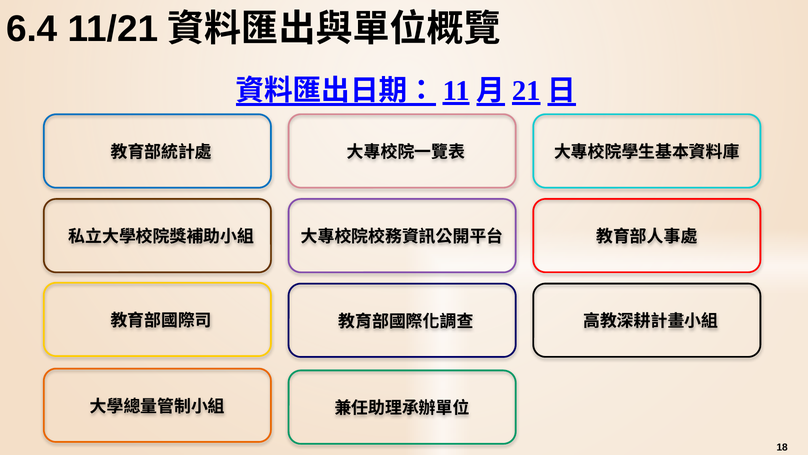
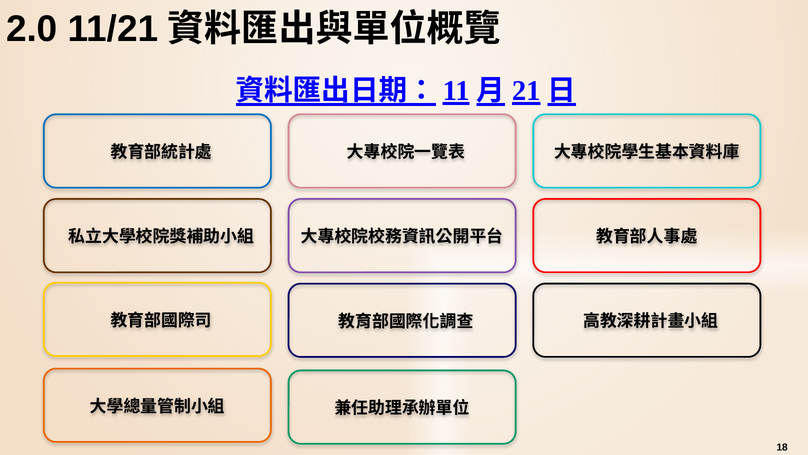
6.4: 6.4 -> 2.0
